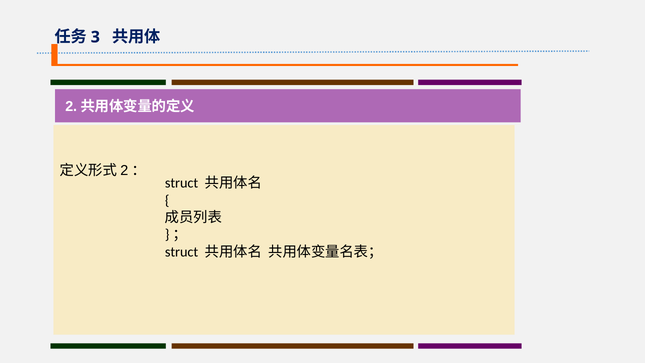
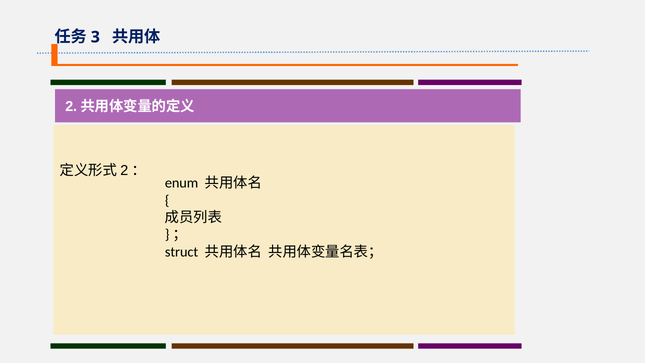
struct at (182, 183): struct -> enum
